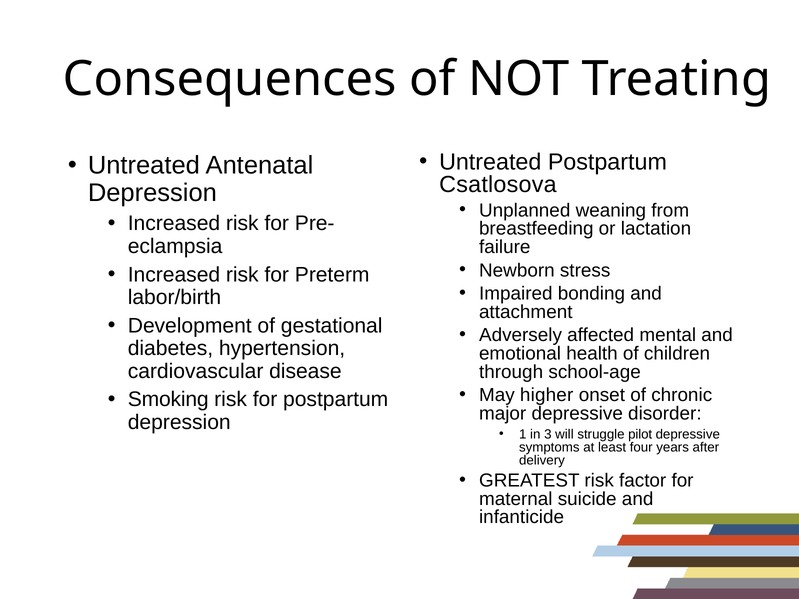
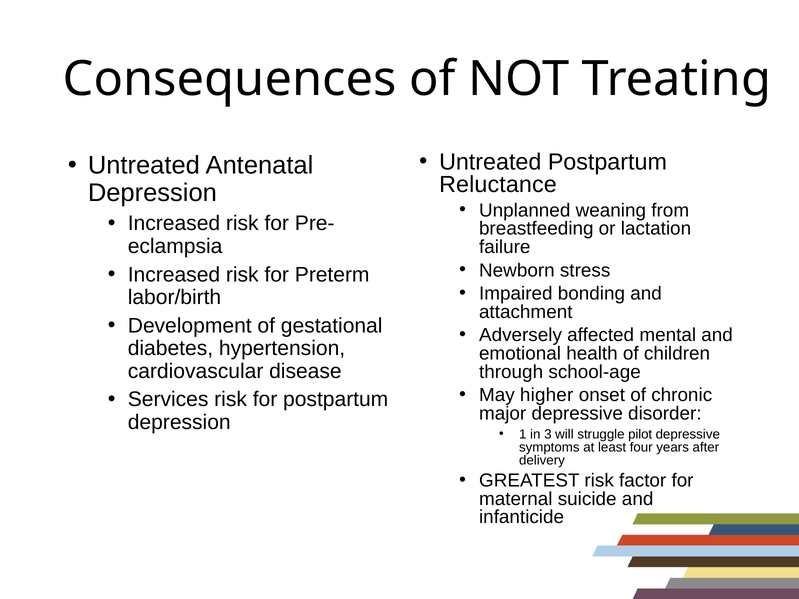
Csatlosova: Csatlosova -> Reluctance
Smoking: Smoking -> Services
